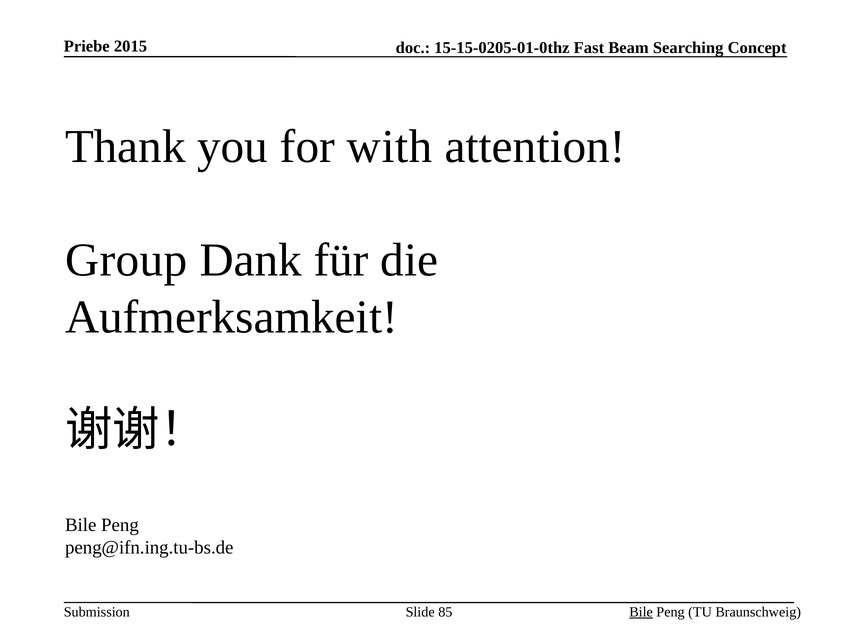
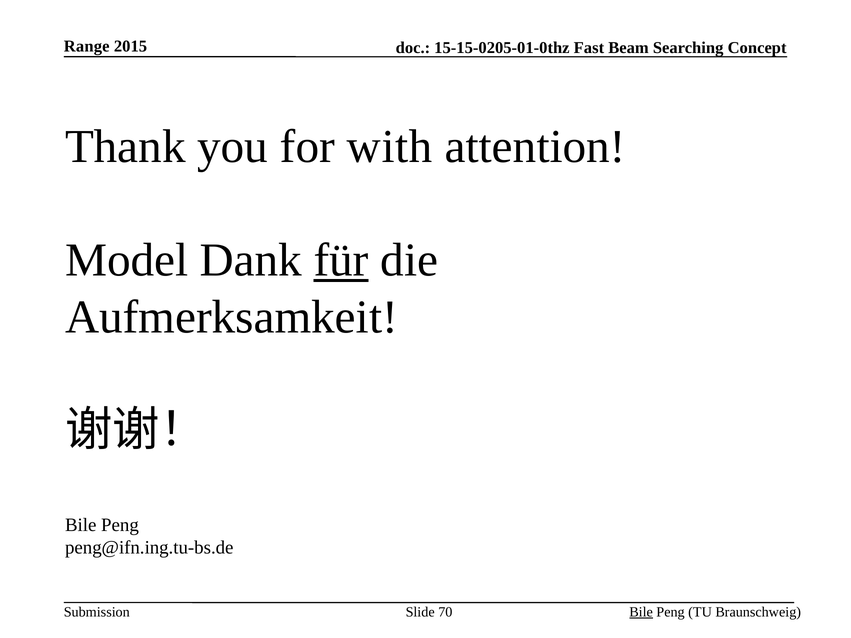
Priebe: Priebe -> Range
Group: Group -> Model
für underline: none -> present
85: 85 -> 70
